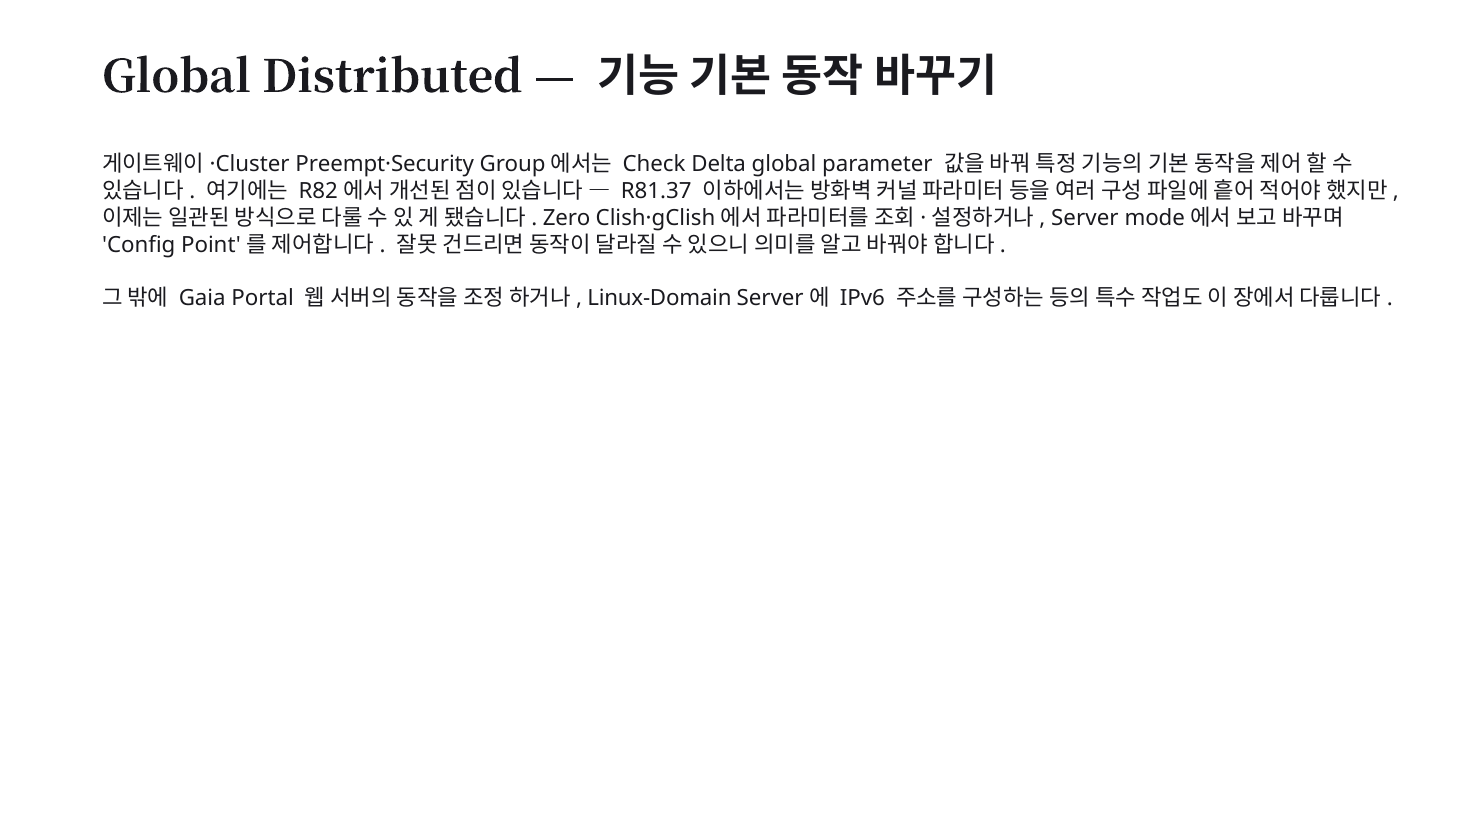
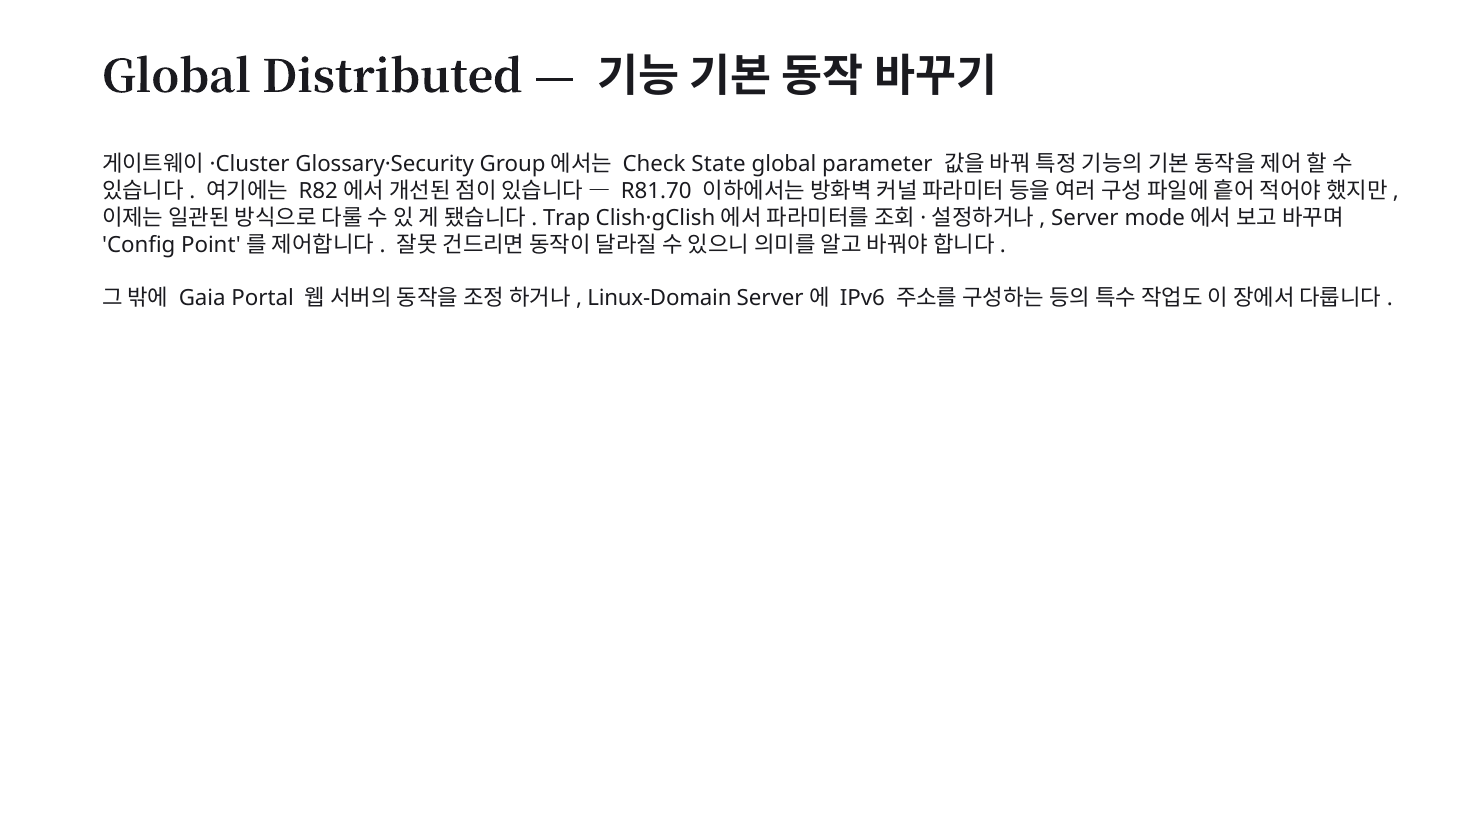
Preempt·Security: Preempt·Security -> Glossary·Security
Delta: Delta -> State
R81.37: R81.37 -> R81.70
Zero: Zero -> Trap
